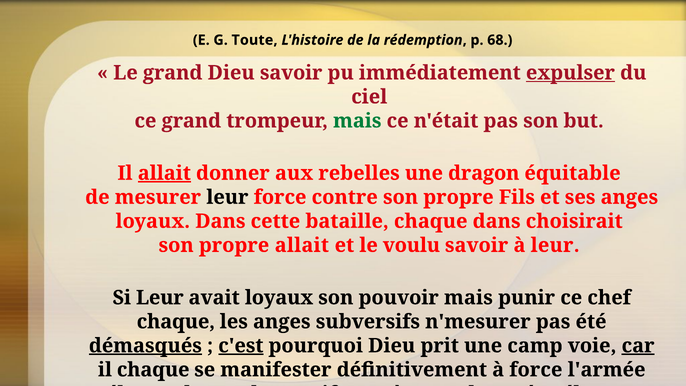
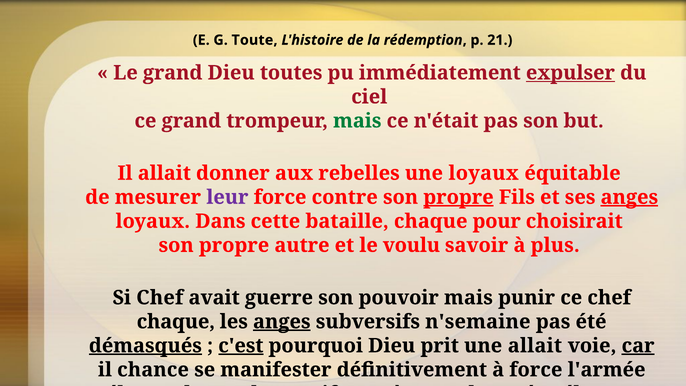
68: 68 -> 21
Dieu savoir: savoir -> toutes
allait at (164, 173) underline: present -> none
une dragon: dragon -> loyaux
leur at (227, 197) colour: black -> purple
propre at (458, 197) underline: none -> present
anges at (629, 197) underline: none -> present
chaque dans: dans -> pour
propre allait: allait -> autre
à leur: leur -> plus
Si Leur: Leur -> Chef
avait loyaux: loyaux -> guerre
anges at (282, 322) underline: none -> present
n'mesurer: n'mesurer -> n'semaine
une camp: camp -> allait
il chaque: chaque -> chance
